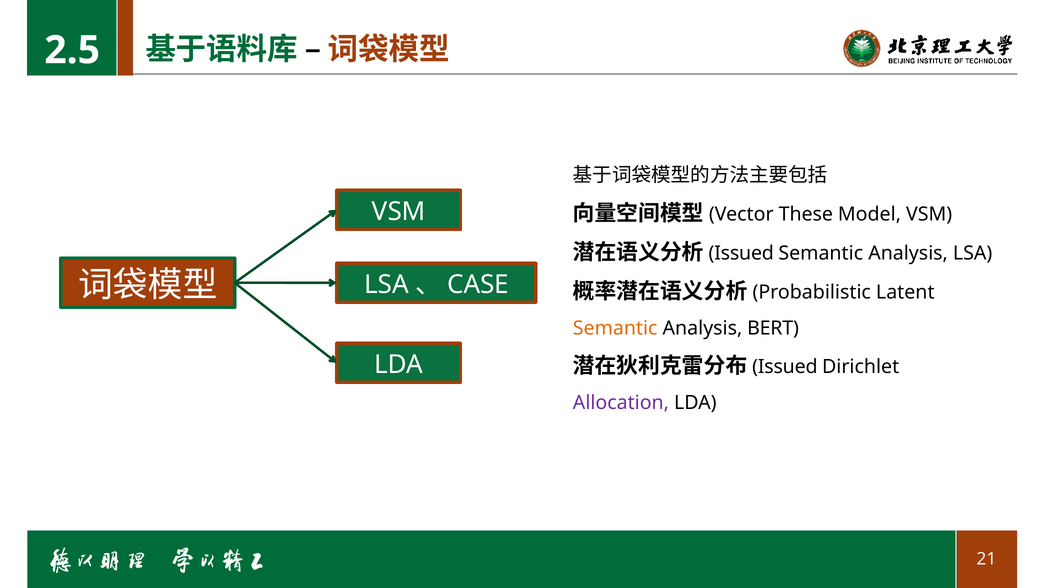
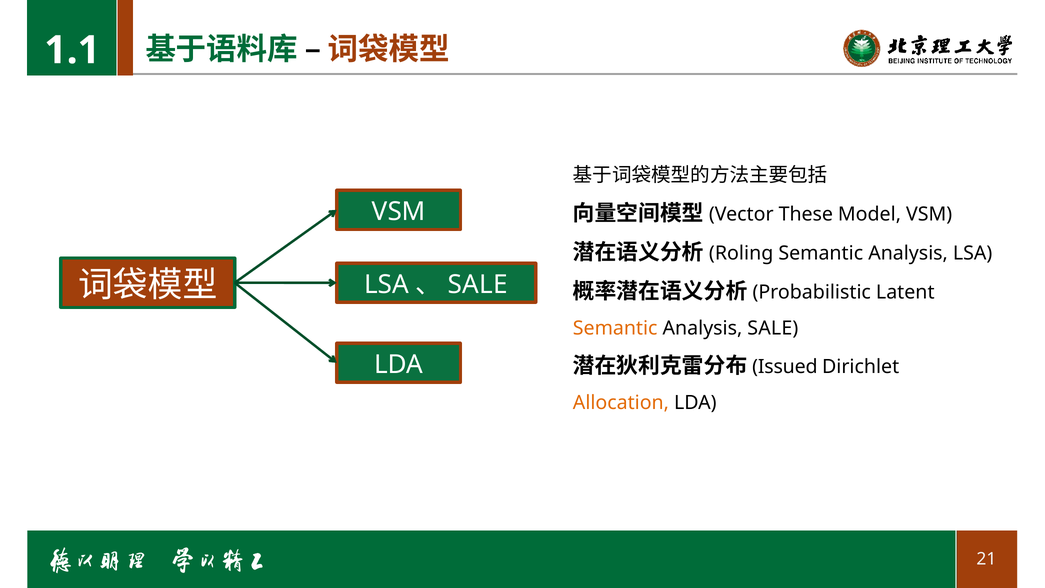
2.5: 2.5 -> 1.1
Issued at (741, 253): Issued -> Roling
CASE at (478, 285): CASE -> SALE
Analysis BERT: BERT -> SALE
Allocation colour: purple -> orange
